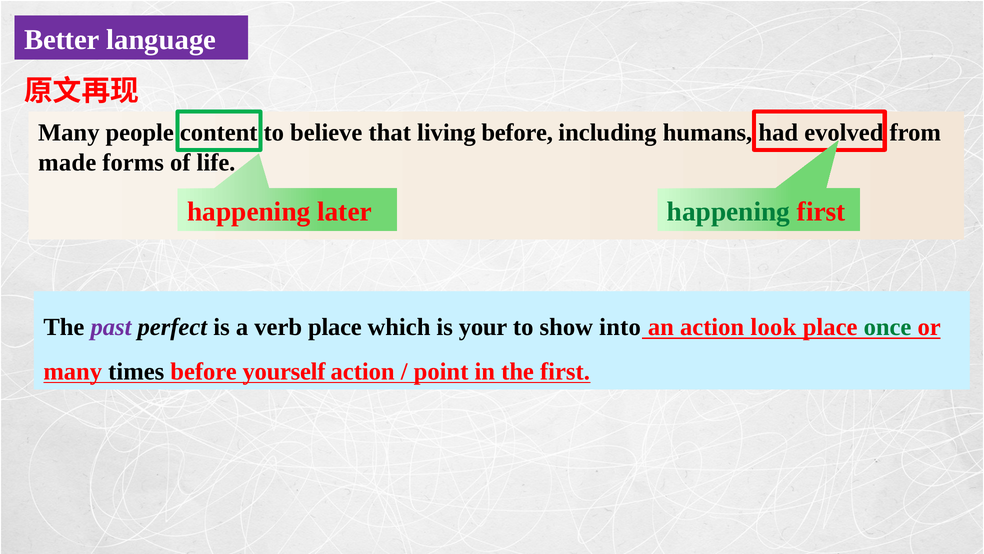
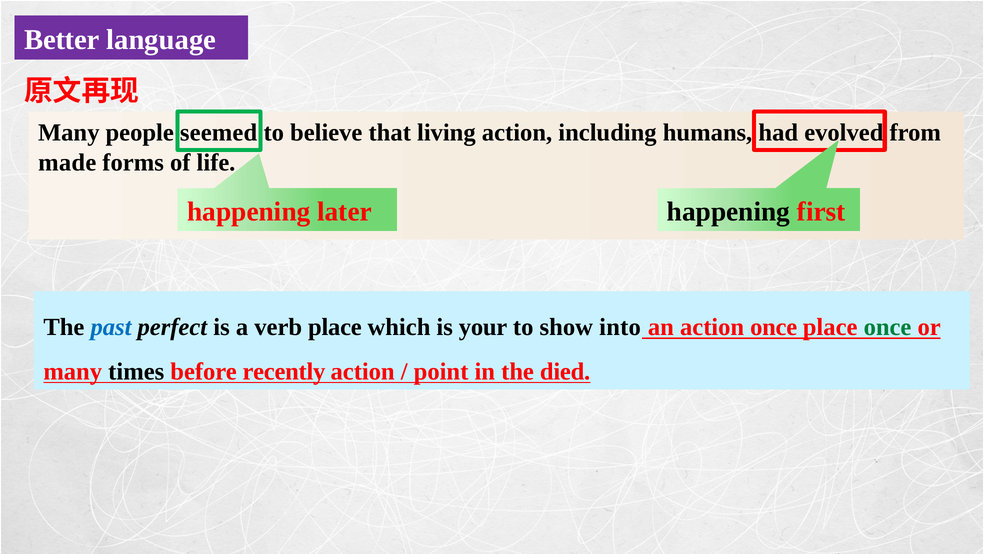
content: content -> seemed
living before: before -> action
happening at (729, 211) colour: green -> black
past colour: purple -> blue
action look: look -> once
yourself: yourself -> recently
the first: first -> died
